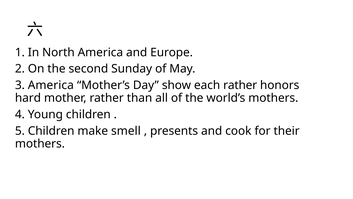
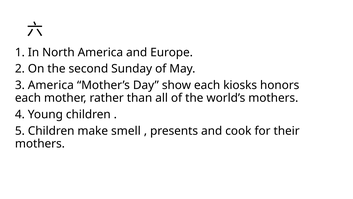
each rather: rather -> kiosks
hard at (28, 98): hard -> each
